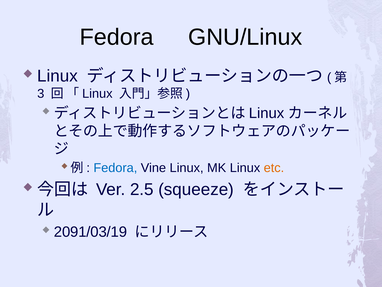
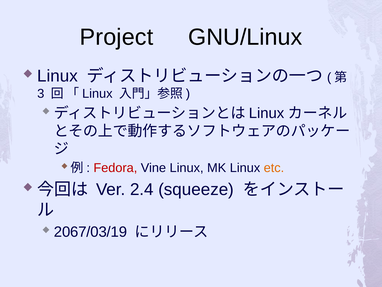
Fedora at (117, 37): Fedora -> Project
Fedora at (115, 168) colour: blue -> red
2.5: 2.5 -> 2.4
2091/03/19: 2091/03/19 -> 2067/03/19
